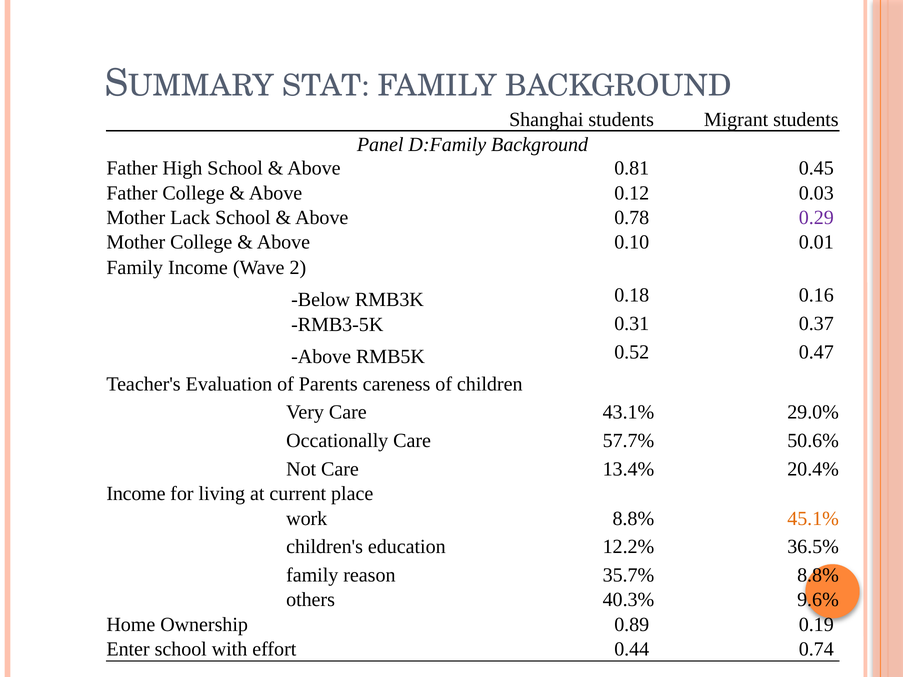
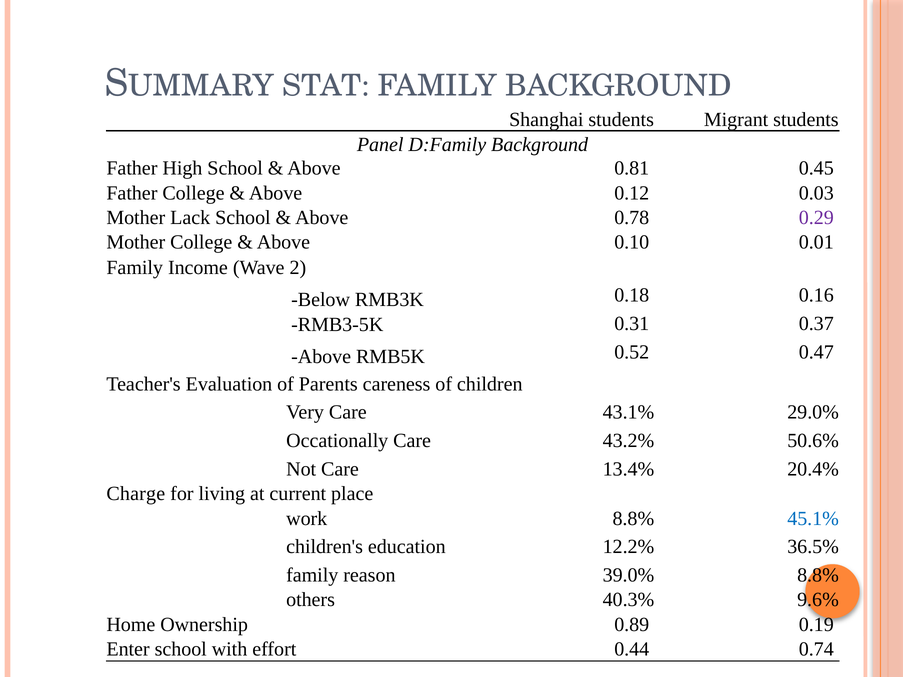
57.7%: 57.7% -> 43.2%
Income at (136, 494): Income -> Charge
45.1% colour: orange -> blue
35.7%: 35.7% -> 39.0%
